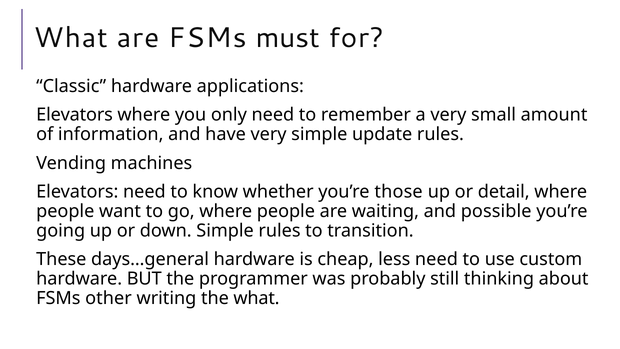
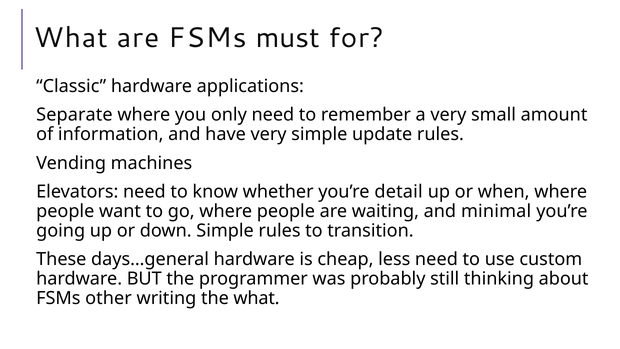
Elevators at (75, 115): Elevators -> Separate
those: those -> detail
detail: detail -> when
possible: possible -> minimal
